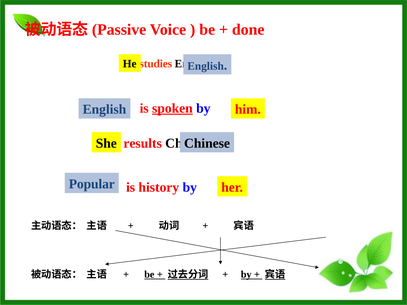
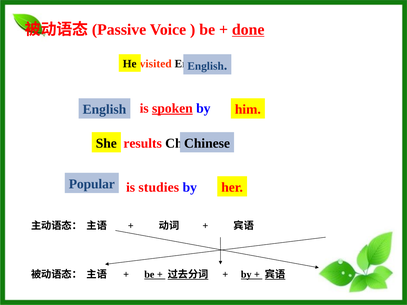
done underline: none -> present
studies: studies -> visited
history: history -> studies
